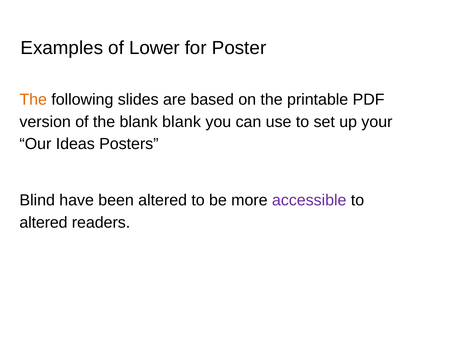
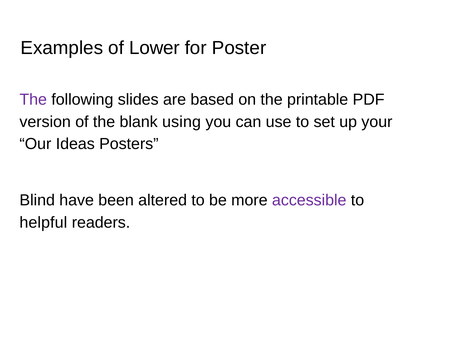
The at (33, 100) colour: orange -> purple
blank blank: blank -> using
altered at (43, 223): altered -> helpful
